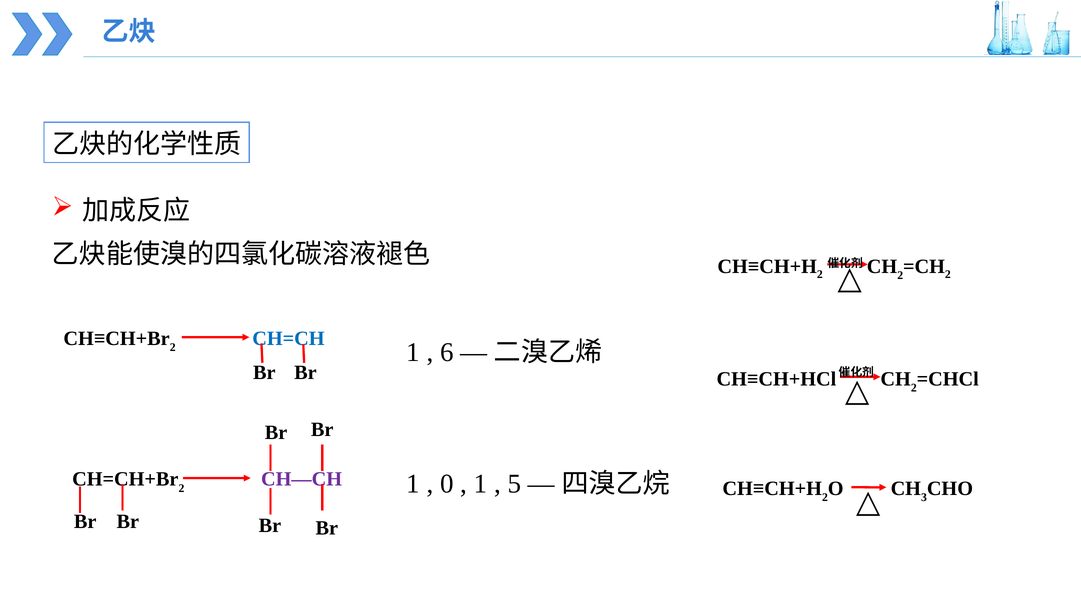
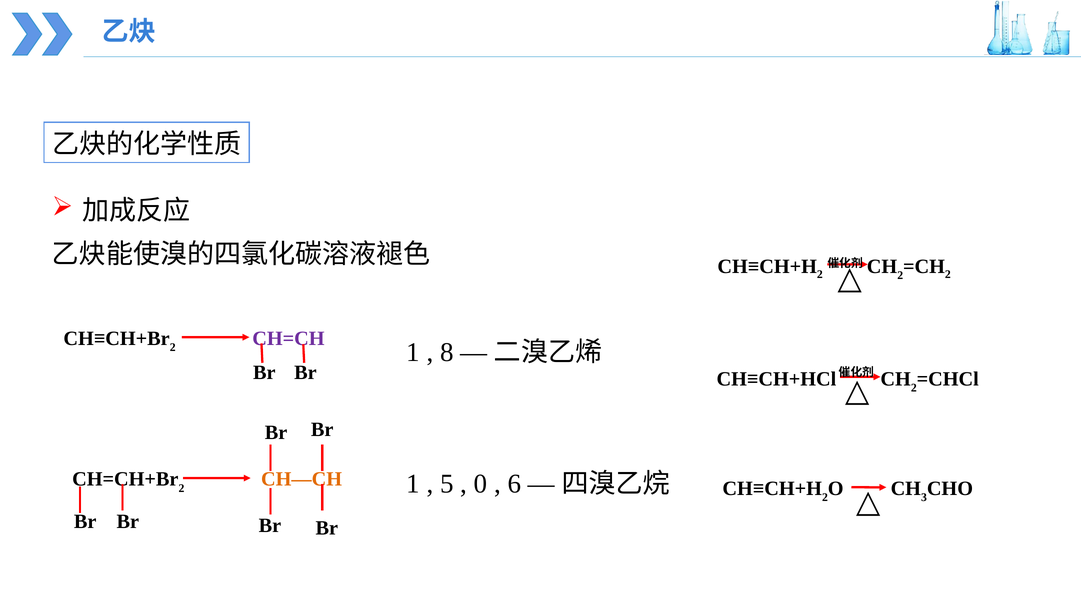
CH=CH colour: blue -> purple
6: 6 -> 8
CH—CH colour: purple -> orange
0: 0 -> 5
1 at (481, 484): 1 -> 0
5: 5 -> 6
